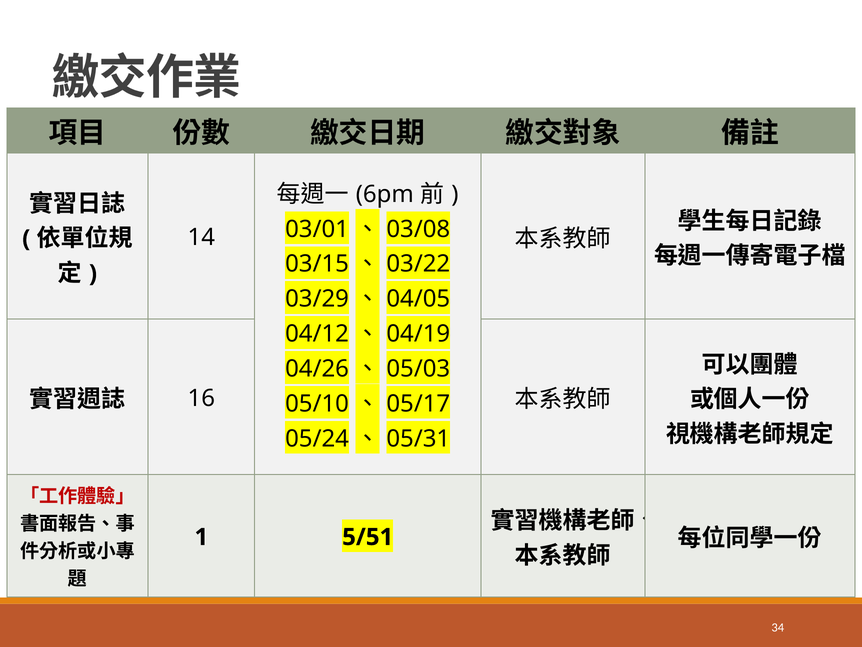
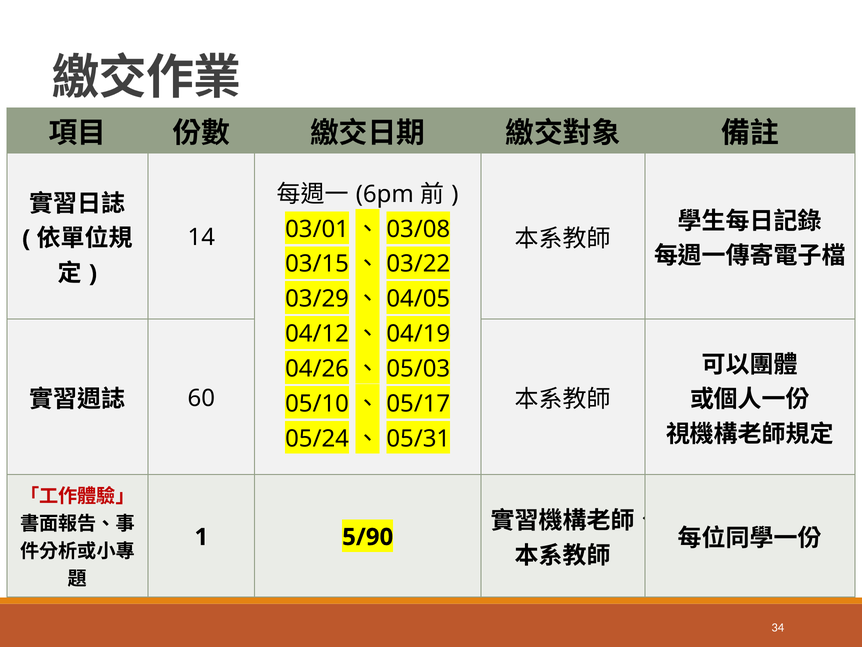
16: 16 -> 60
5/51: 5/51 -> 5/90
